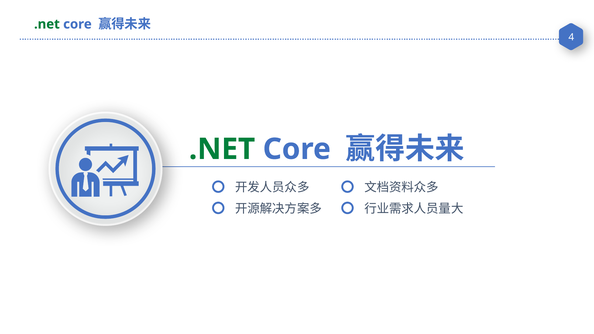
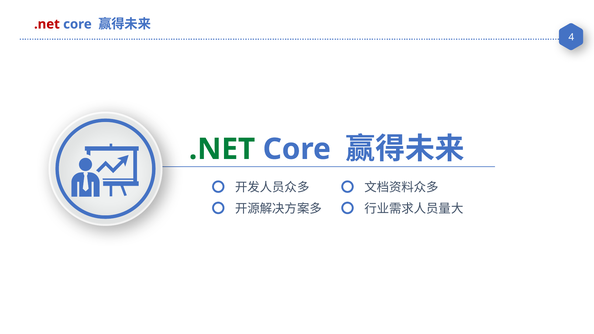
.net at (47, 24) colour: green -> red
